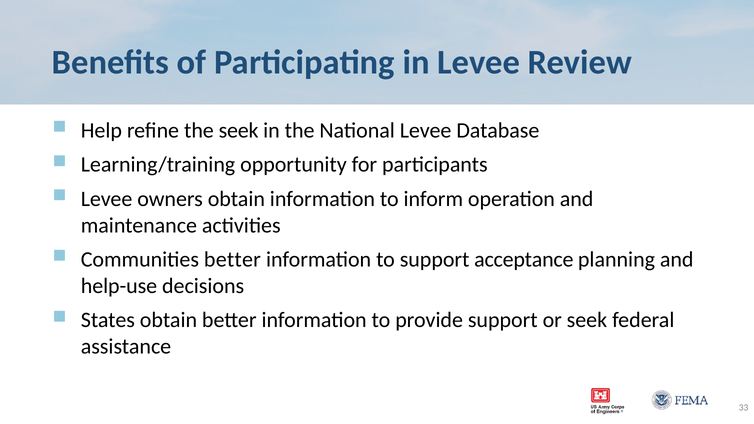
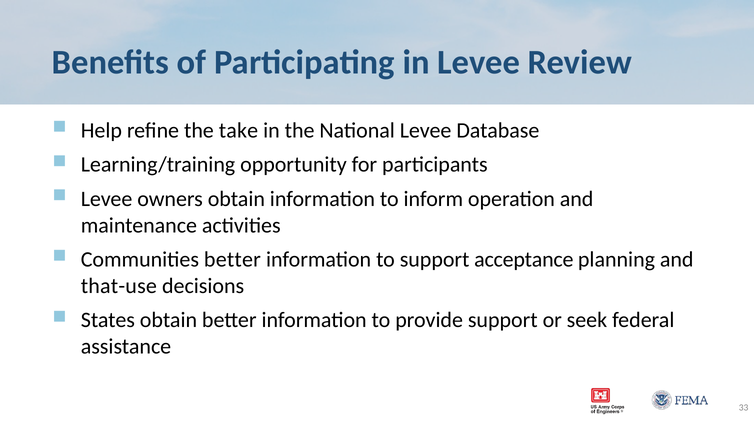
the seek: seek -> take
help-use: help-use -> that-use
